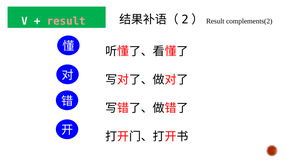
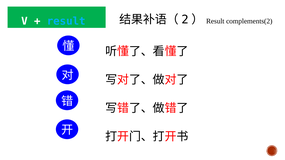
result at (66, 21) colour: pink -> light blue
